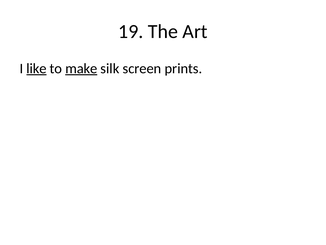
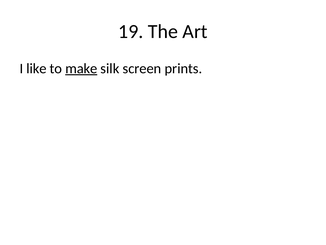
like underline: present -> none
